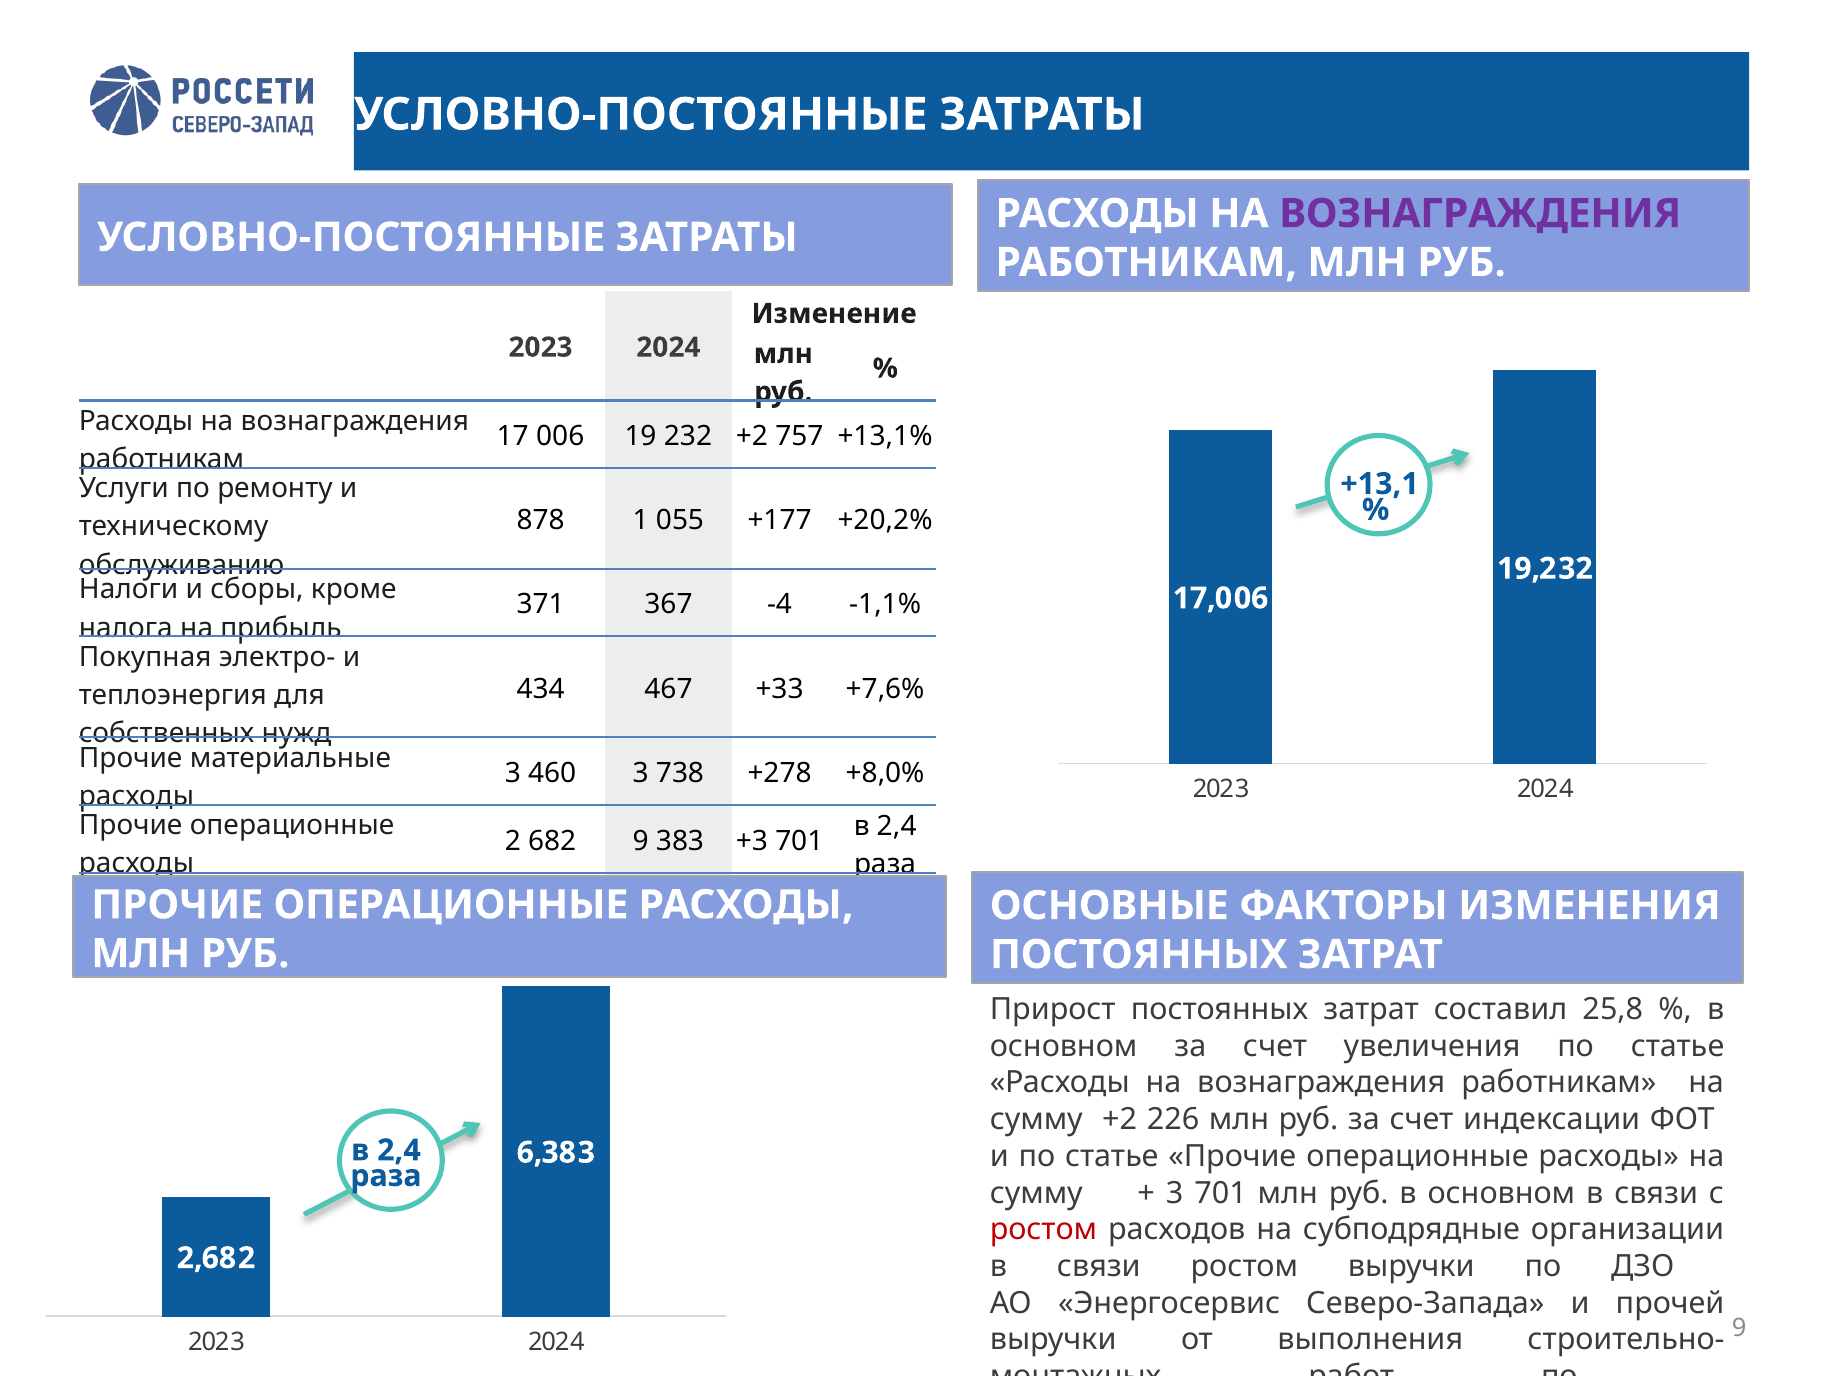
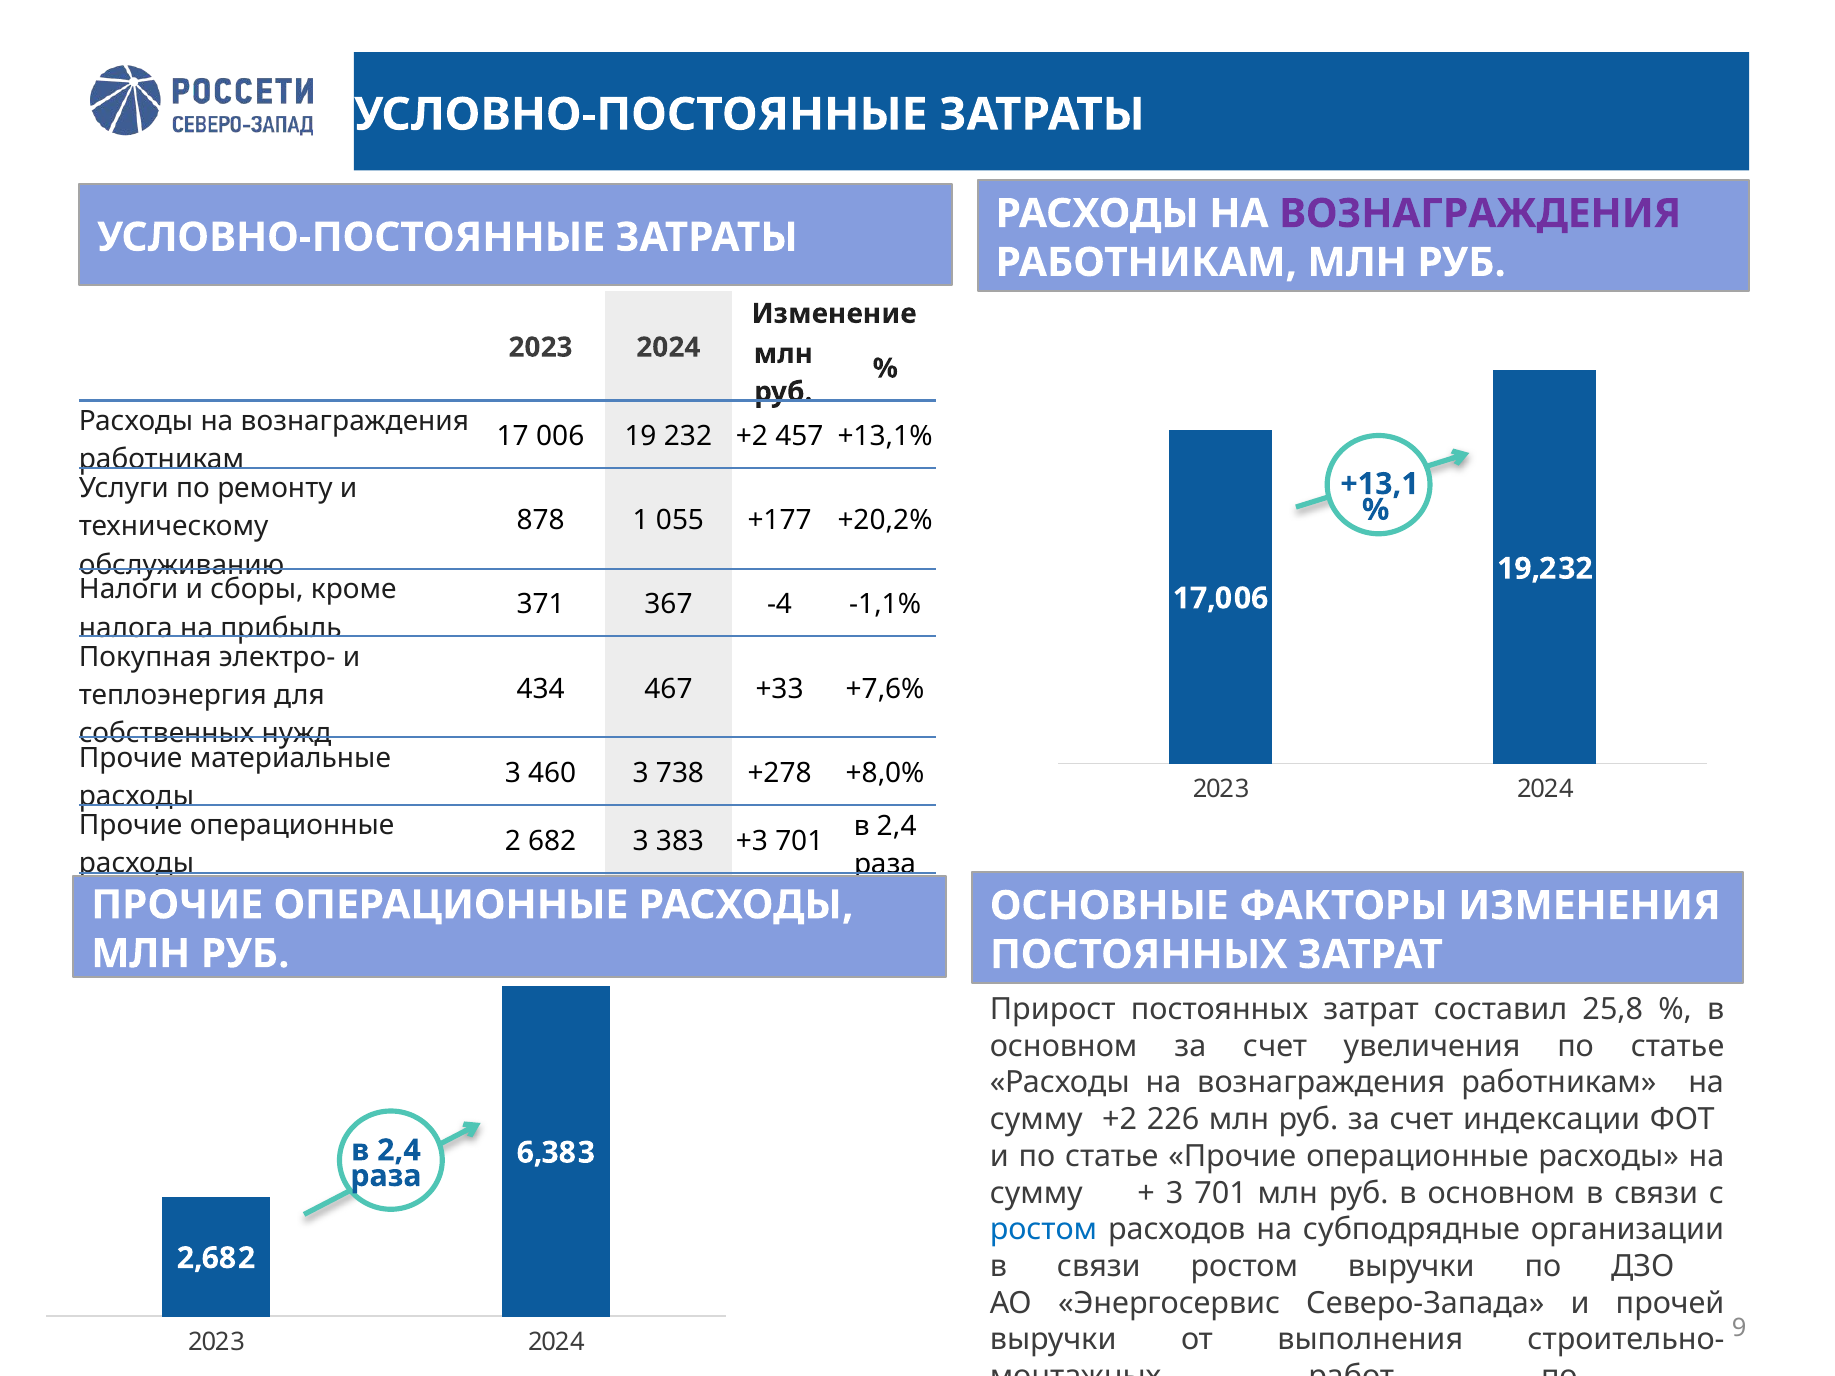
757: 757 -> 457
682 9: 9 -> 3
ростом at (1044, 1230) colour: red -> blue
